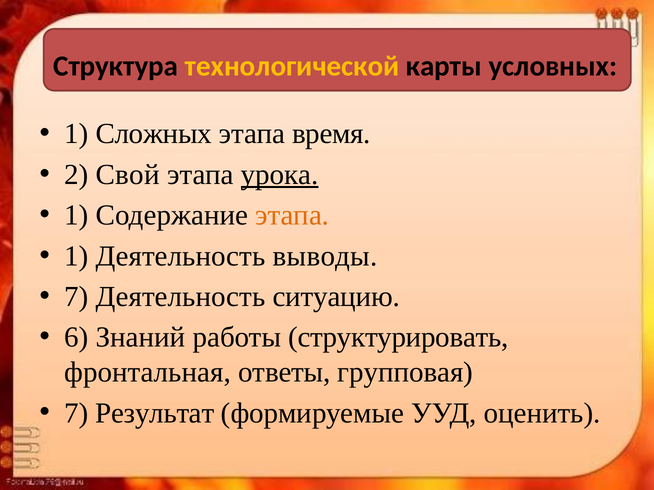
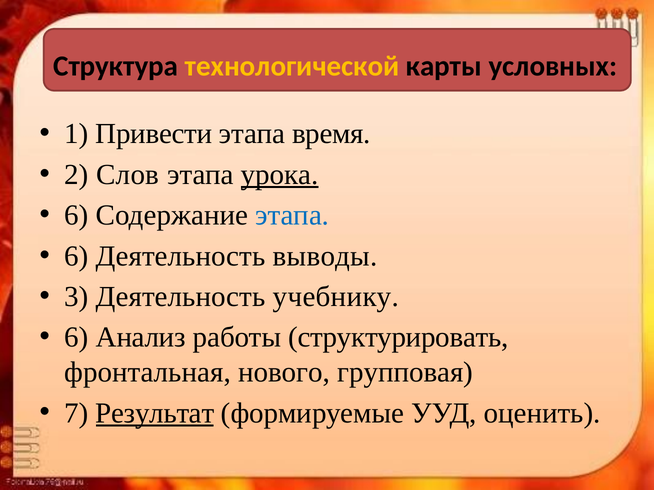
Сложных: Сложных -> Привести
Свой: Свой -> Слов
1 at (76, 215): 1 -> 6
этапа at (292, 215) colour: orange -> blue
1 at (76, 256): 1 -> 6
7 at (76, 297): 7 -> 3
ситуацию: ситуацию -> учебнику
Знаний: Знаний -> Анализ
ответы: ответы -> нового
Результат underline: none -> present
